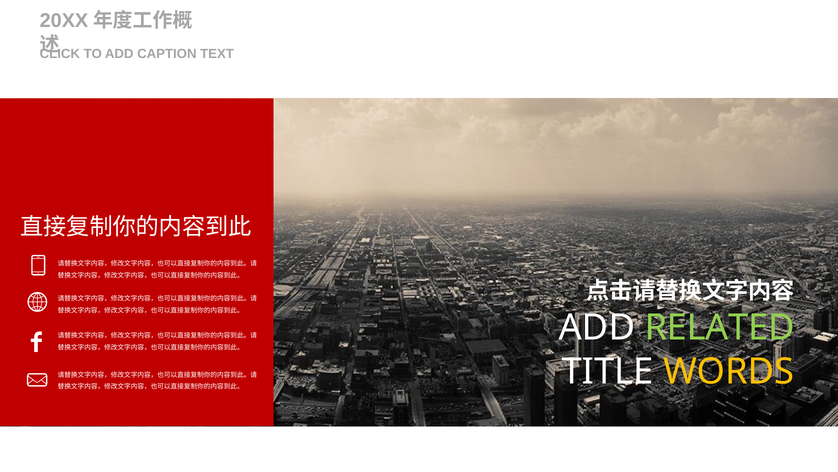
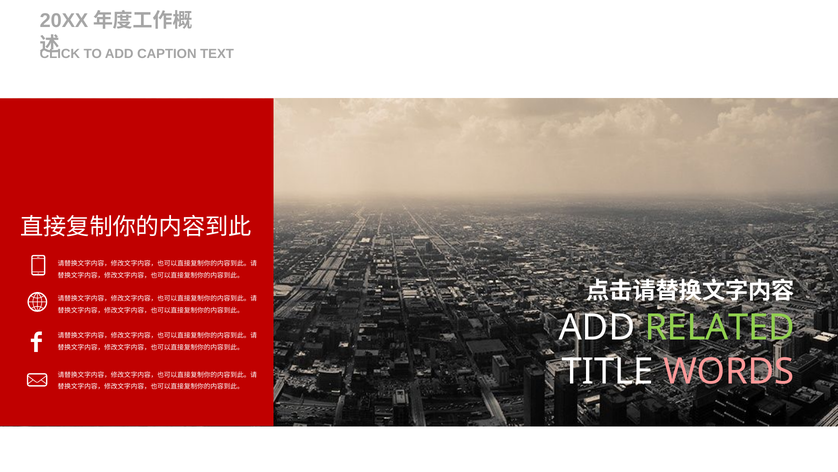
WORDS colour: yellow -> pink
